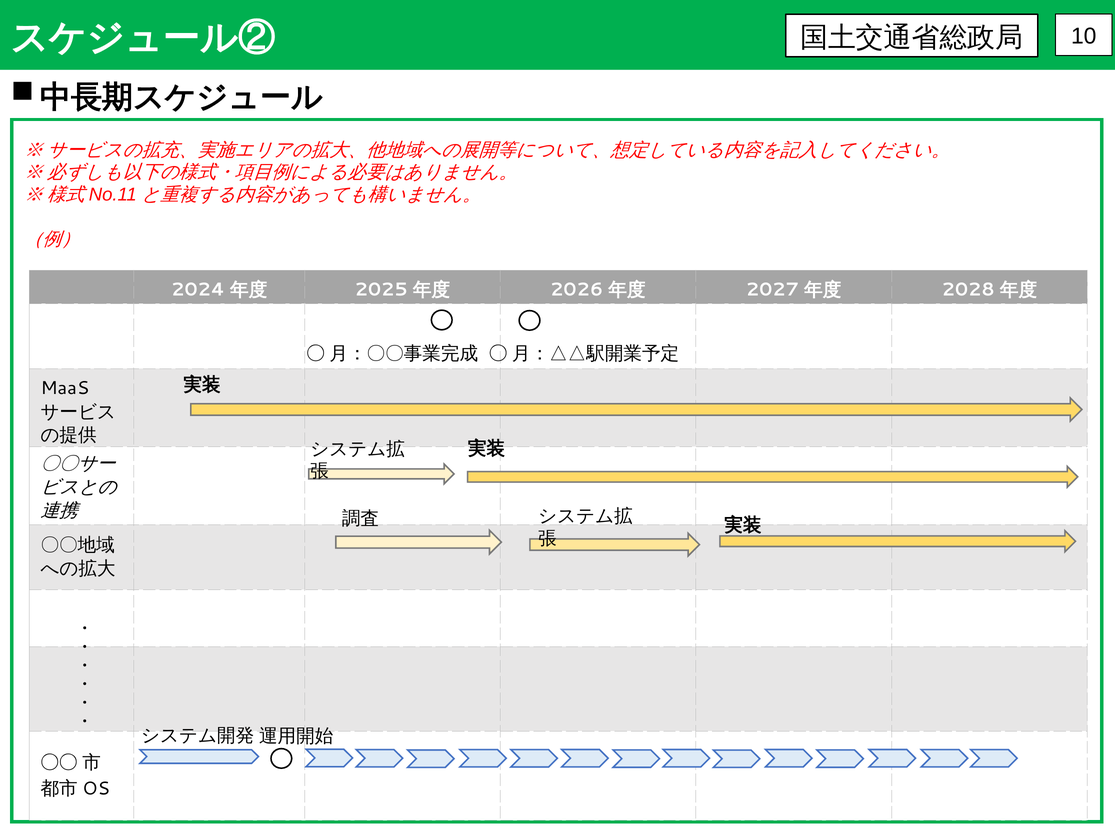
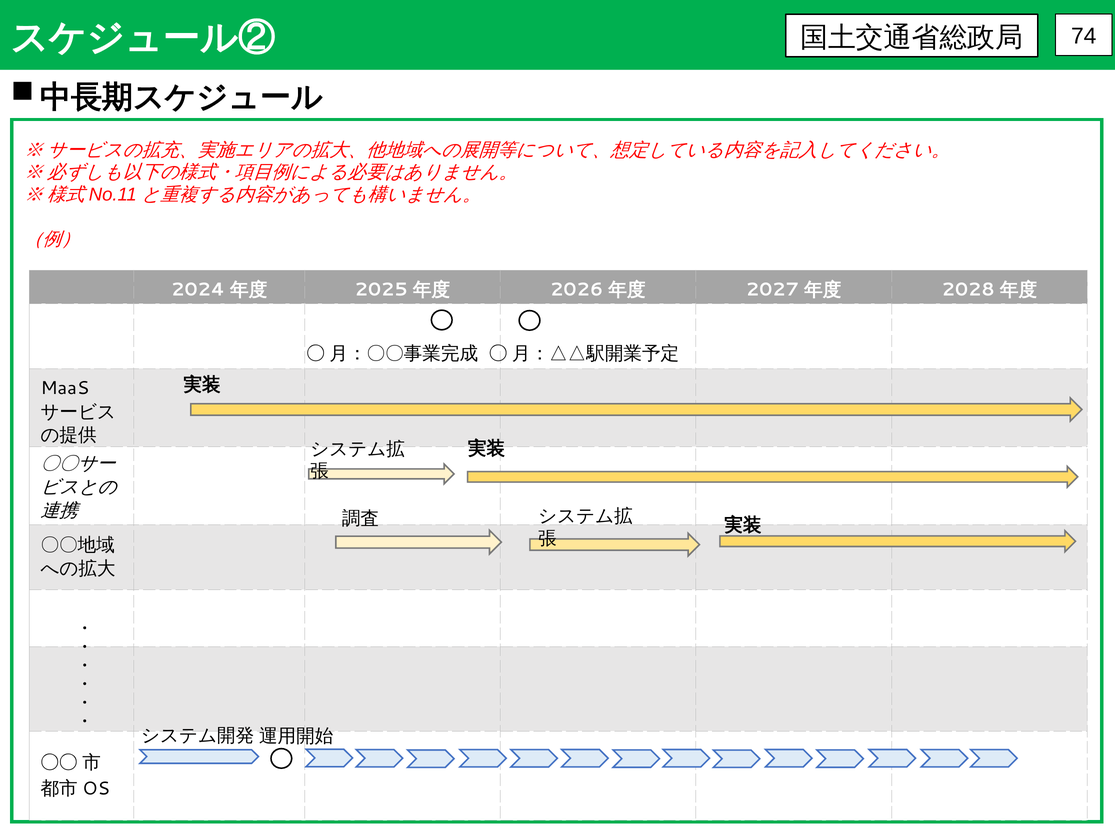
10: 10 -> 74
